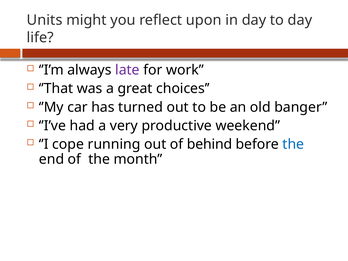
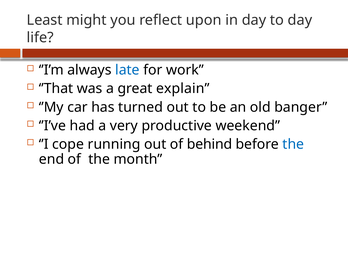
Units: Units -> Least
late colour: purple -> blue
choices: choices -> explain
